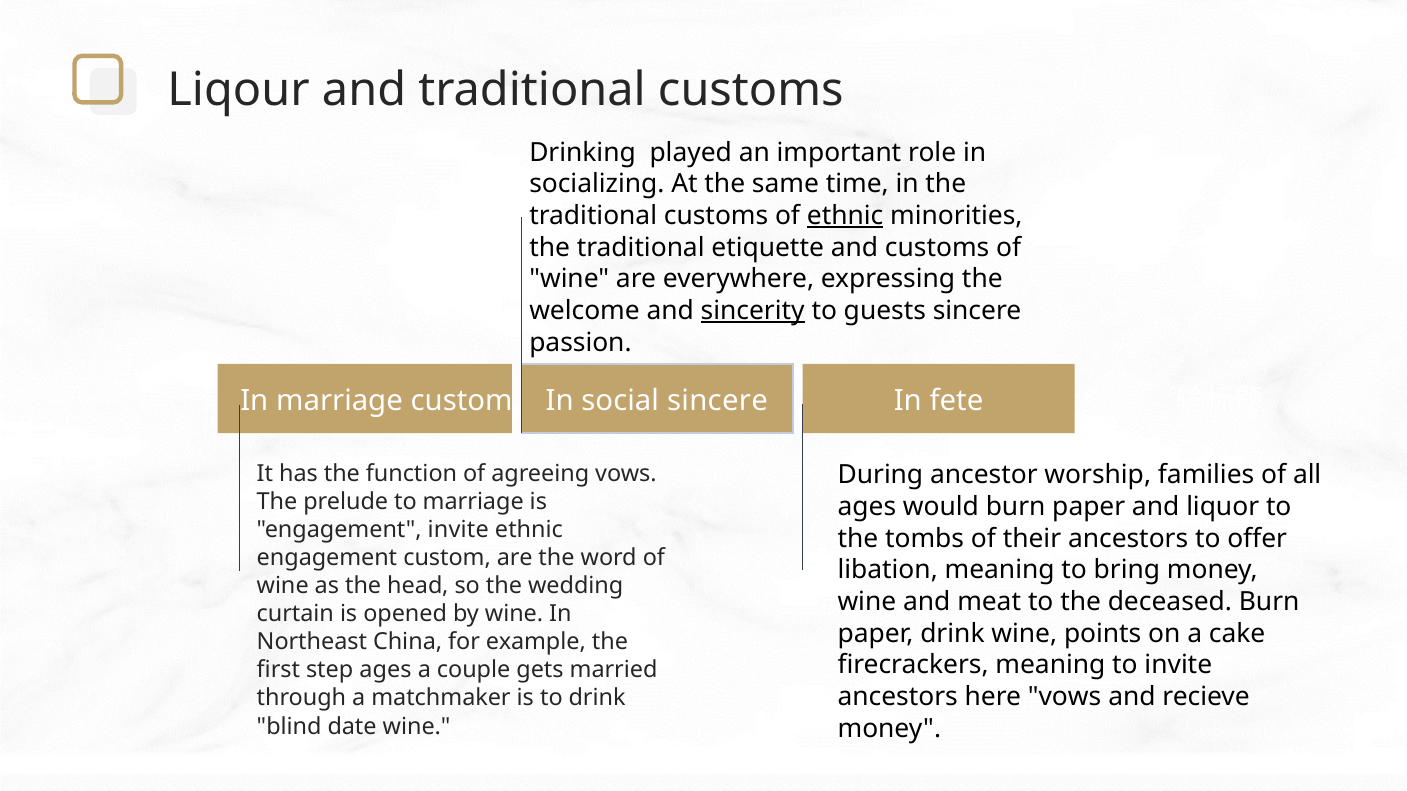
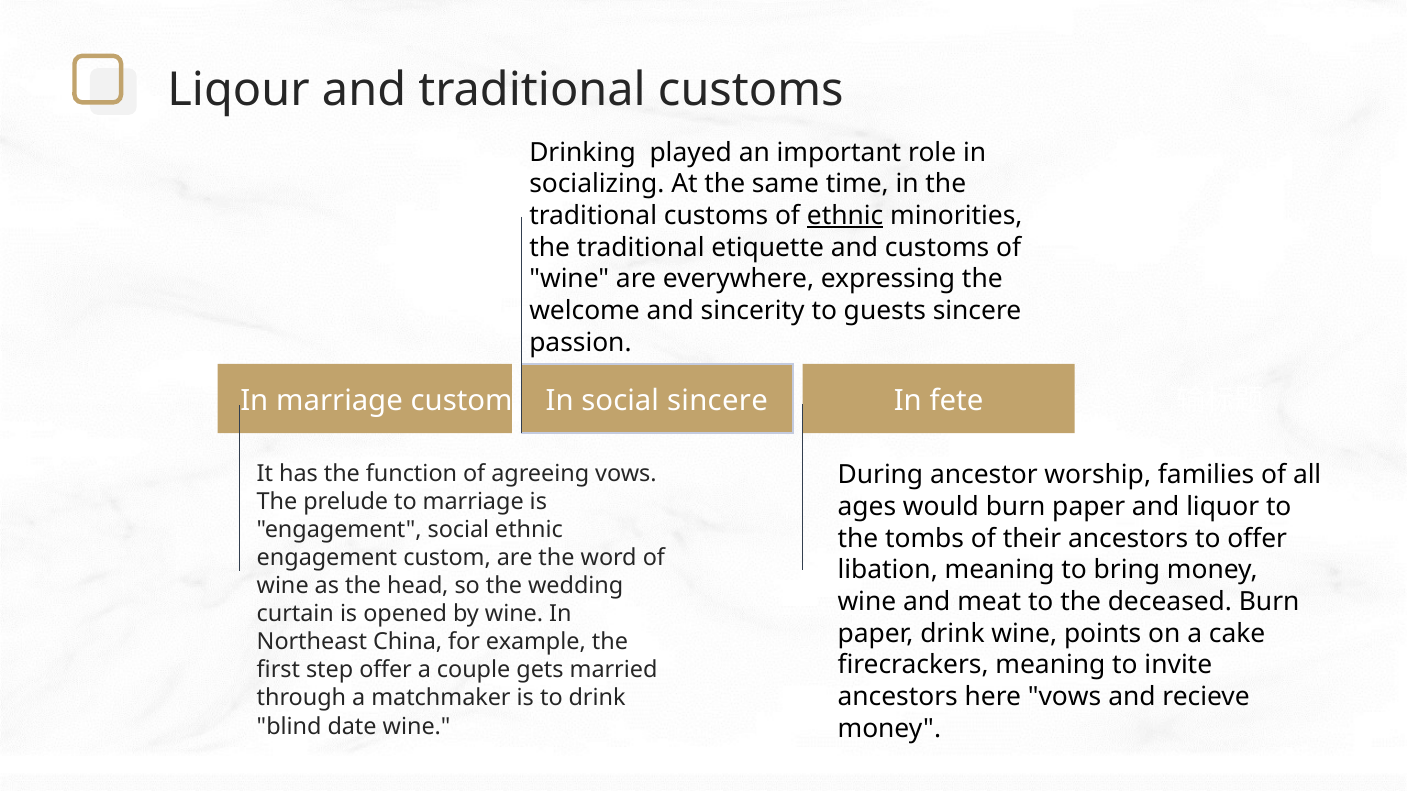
sincerity underline: present -> none
engagement invite: invite -> social
step ages: ages -> offer
